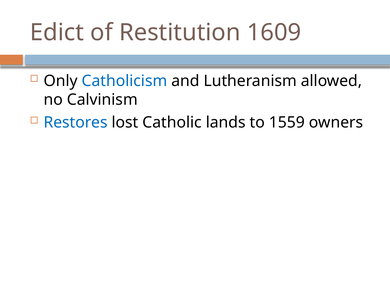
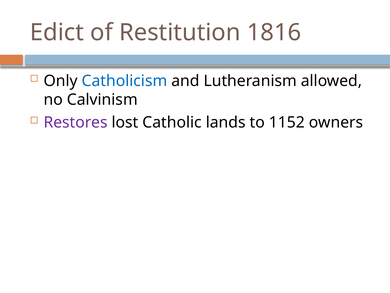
1609: 1609 -> 1816
Restores colour: blue -> purple
1559: 1559 -> 1152
